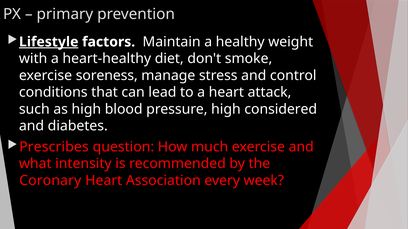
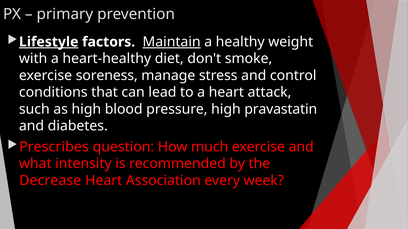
Maintain underline: none -> present
considered: considered -> pravastatin
Coronary: Coronary -> Decrease
